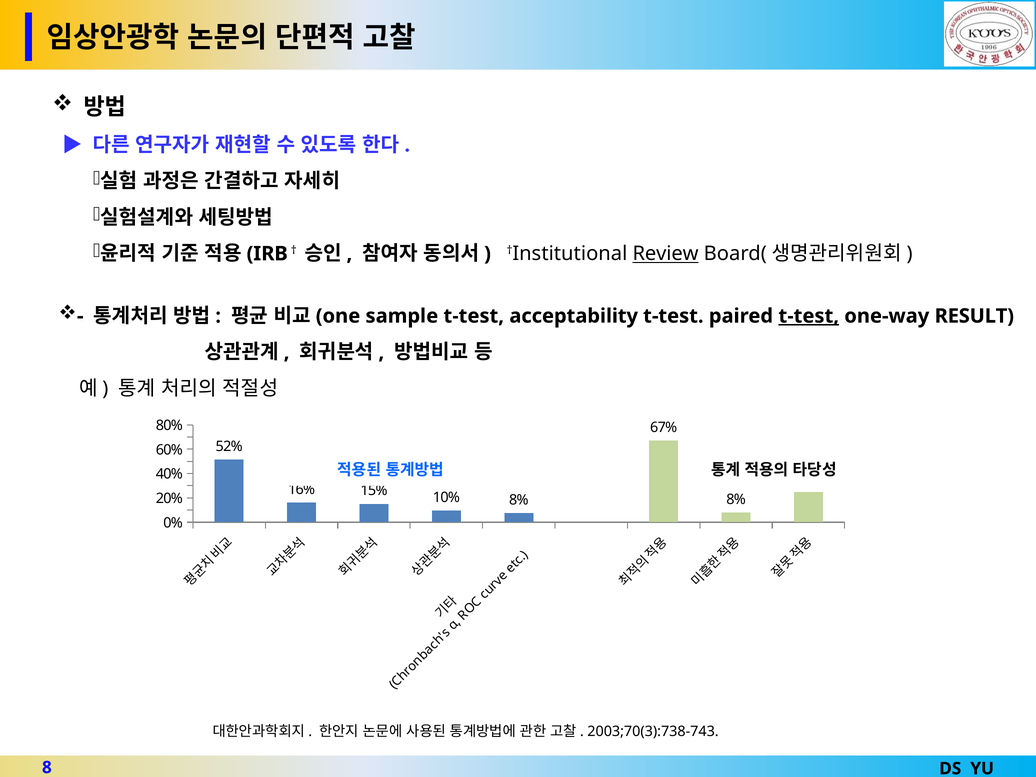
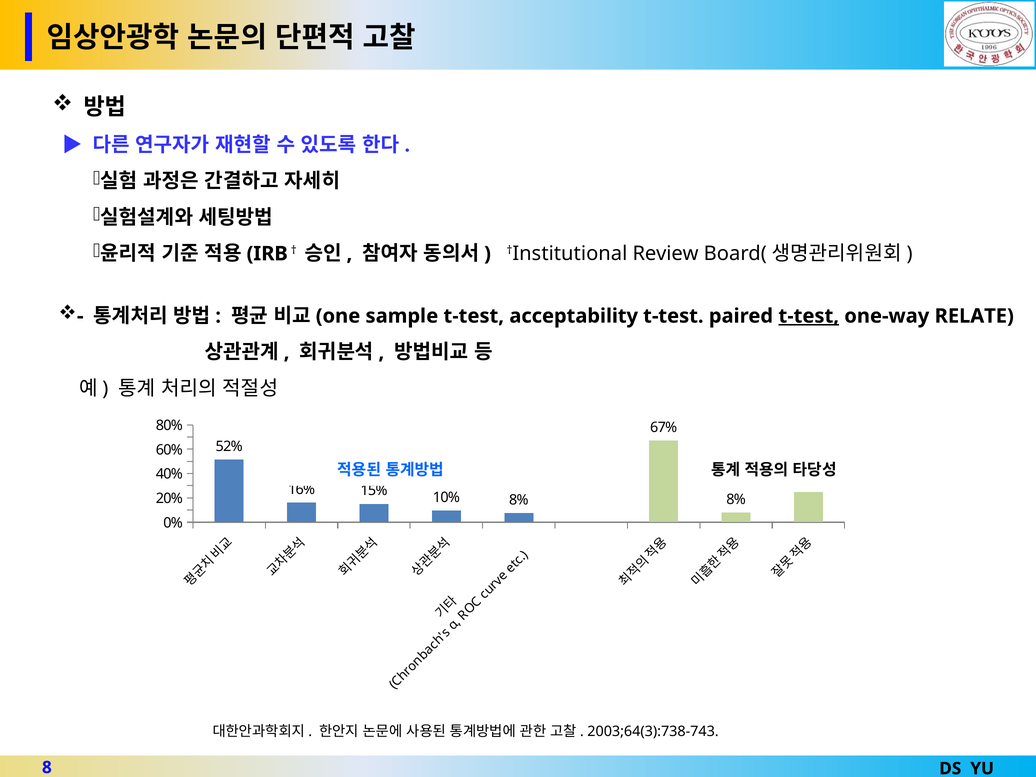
Review underline: present -> none
RESULT: RESULT -> RELATE
2003;70(3):738-743: 2003;70(3):738-743 -> 2003;64(3):738-743
